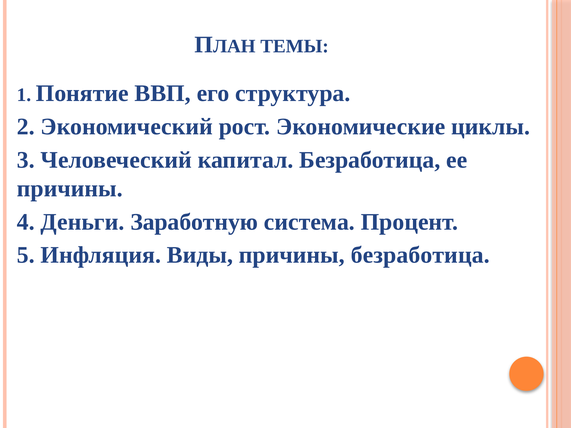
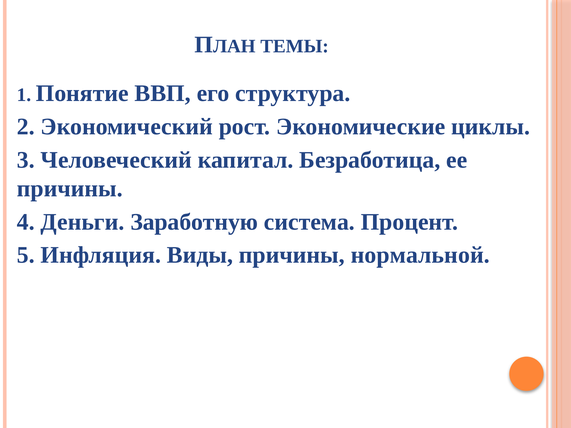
причины безработица: безработица -> нормальной
